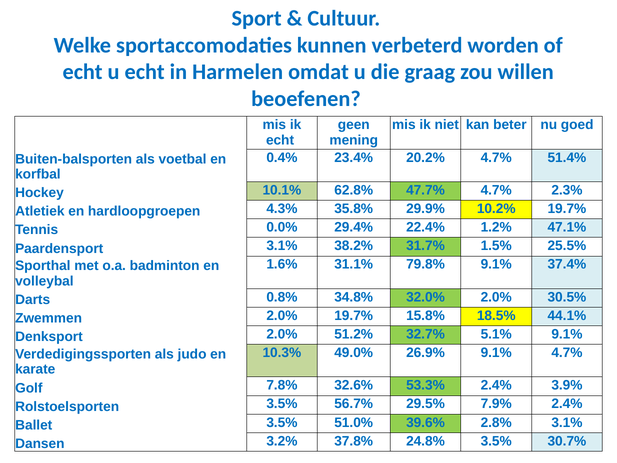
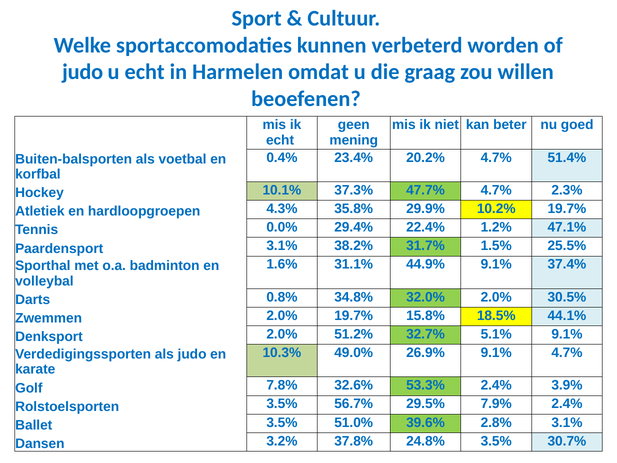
echt at (83, 72): echt -> judo
62.8%: 62.8% -> 37.3%
79.8%: 79.8% -> 44.9%
